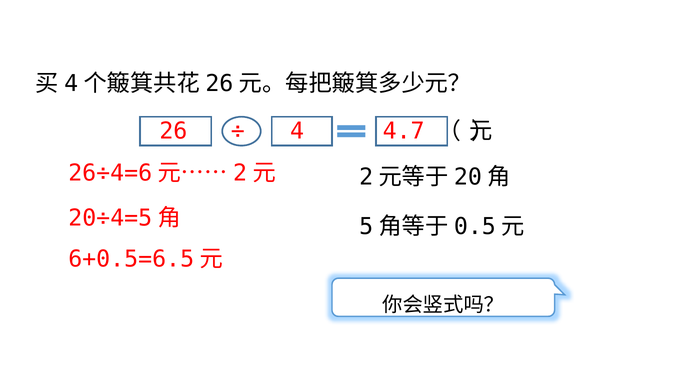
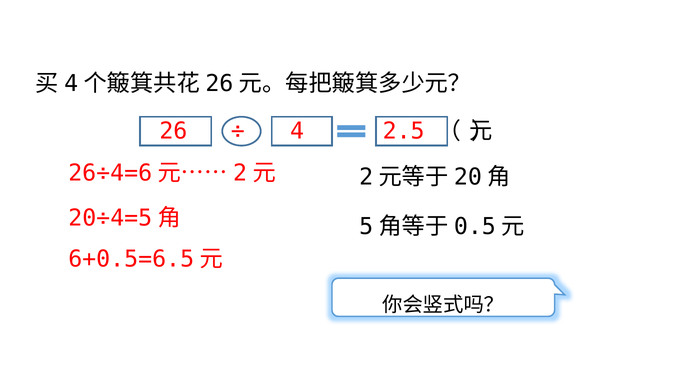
4.7: 4.7 -> 2.5
